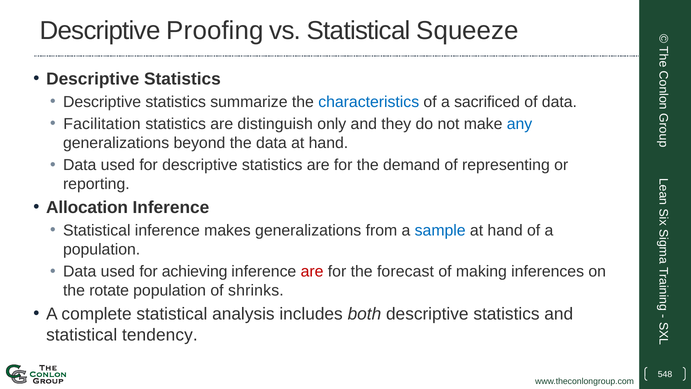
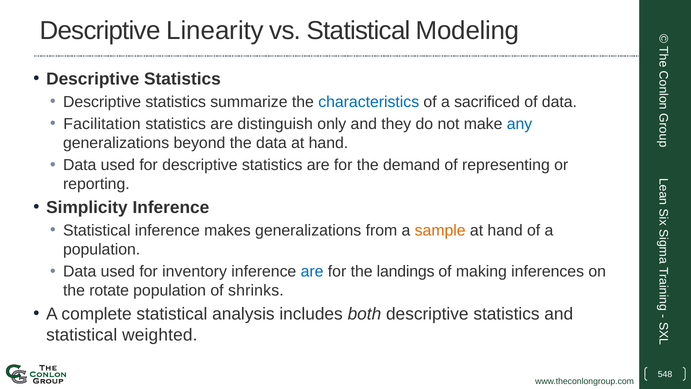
Proofing: Proofing -> Linearity
Squeeze: Squeeze -> Modeling
Allocation: Allocation -> Simplicity
sample colour: blue -> orange
achieving: achieving -> inventory
are at (312, 272) colour: red -> blue
forecast: forecast -> landings
tendency: tendency -> weighted
